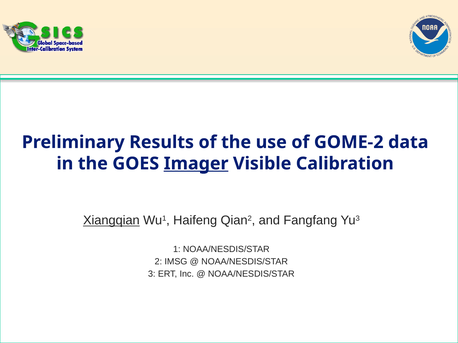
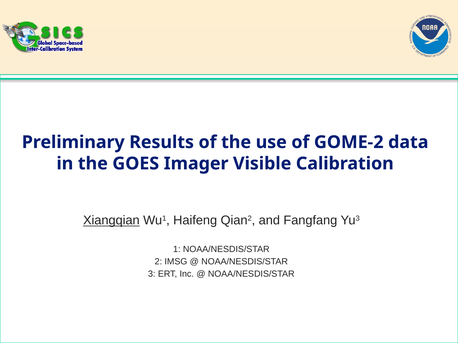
Imager underline: present -> none
